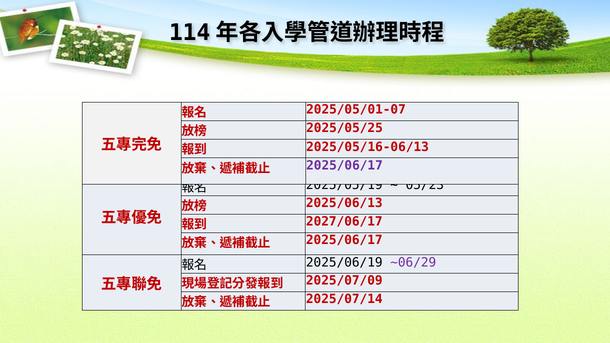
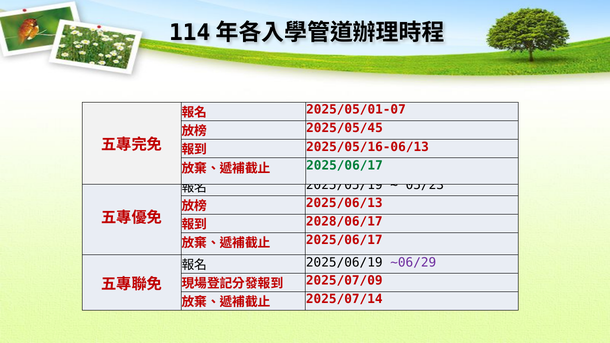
2025/05/25: 2025/05/25 -> 2025/05/45
2025/06/17 at (344, 165) colour: purple -> green
2027/06/17: 2027/06/17 -> 2028/06/17
